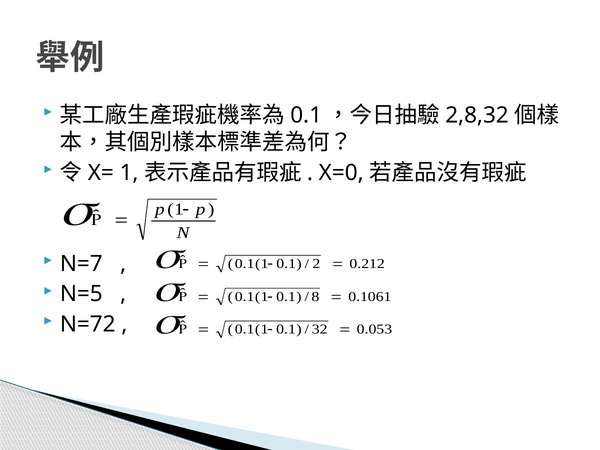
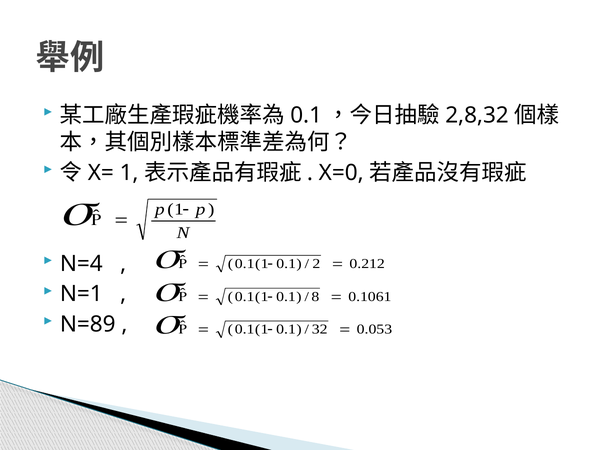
N=7: N=7 -> N=4
N=5: N=5 -> N=1
N=72: N=72 -> N=89
